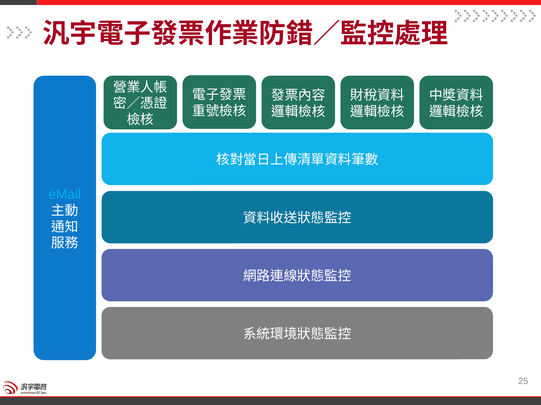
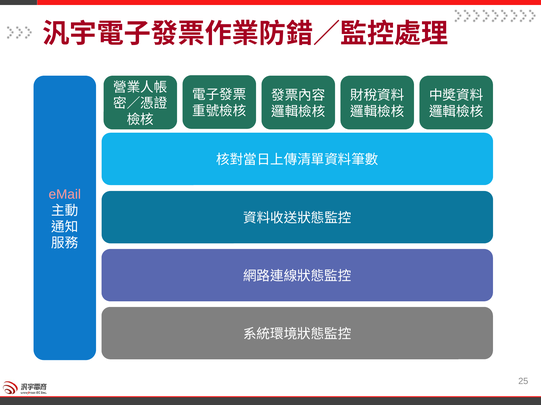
eMail colour: light blue -> pink
